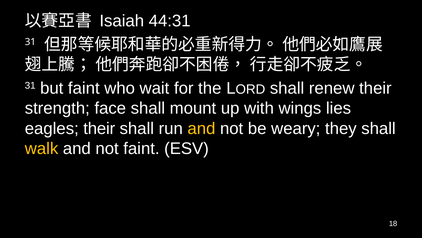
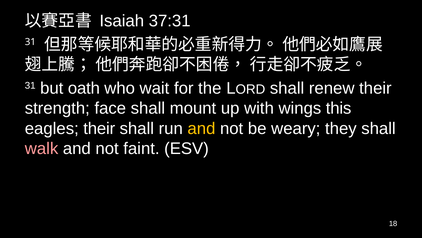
44:31: 44:31 -> 37:31
but faint: faint -> oath
lies: lies -> this
walk colour: yellow -> pink
